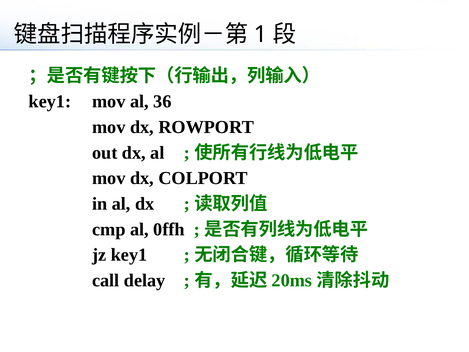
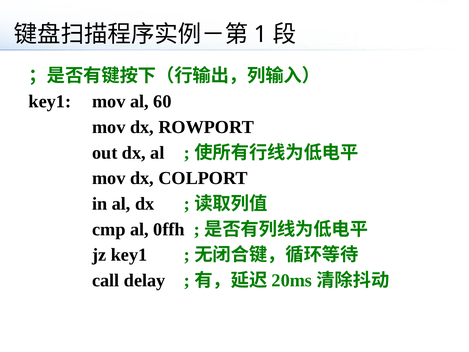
36: 36 -> 60
